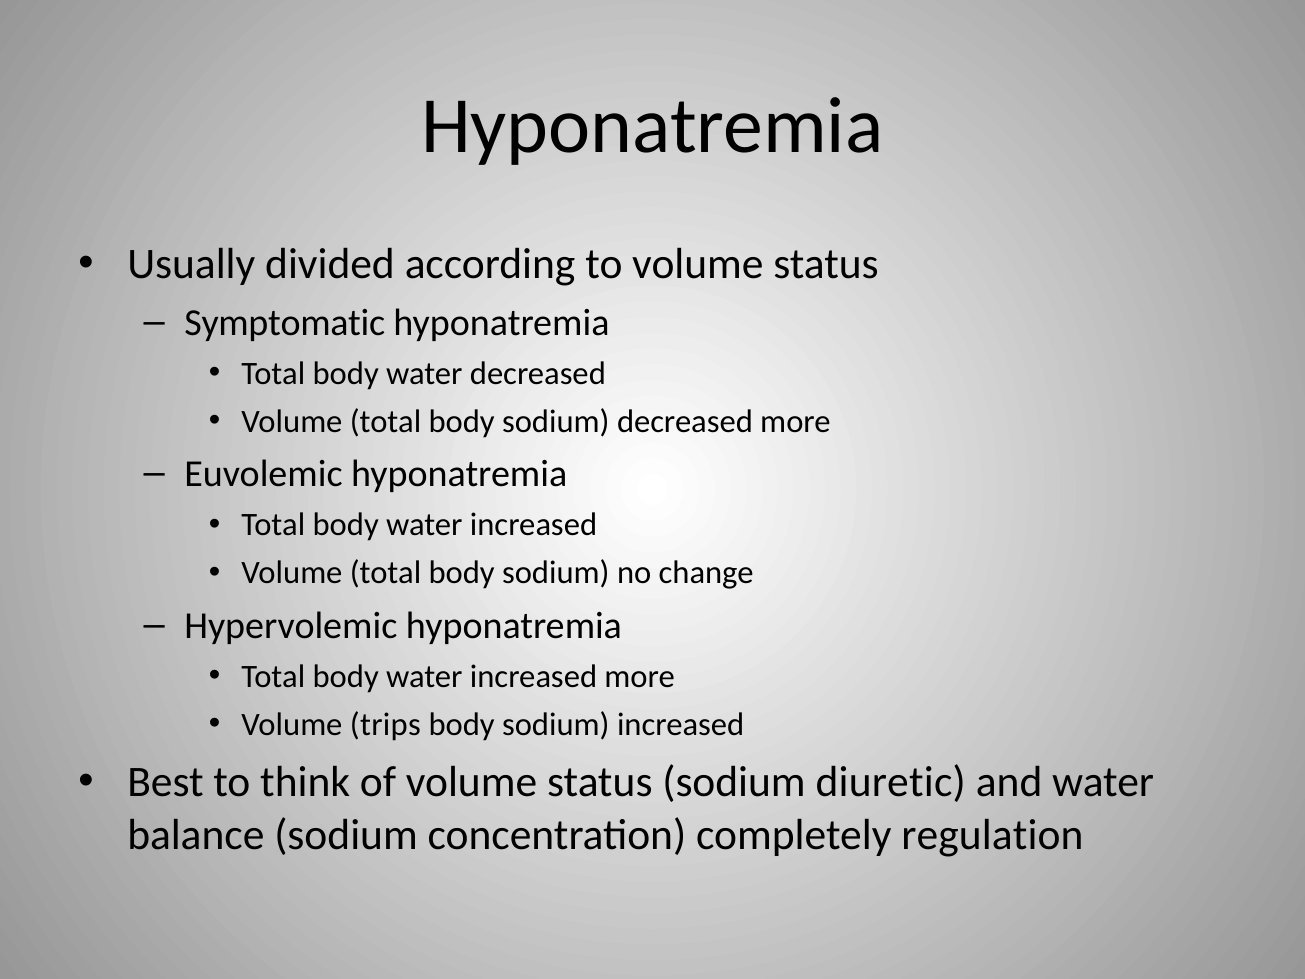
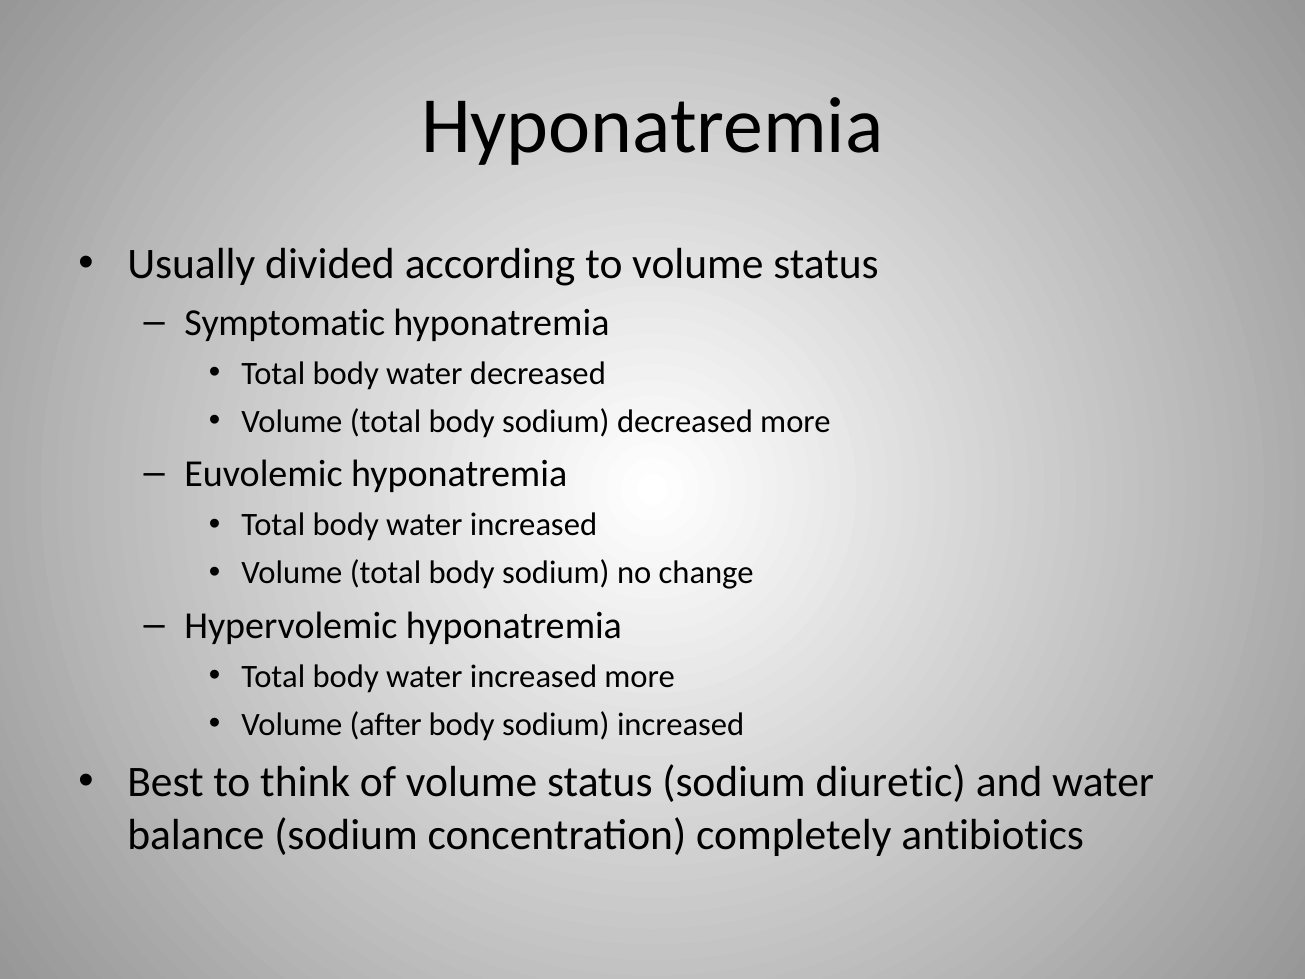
trips: trips -> after
regulation: regulation -> antibiotics
